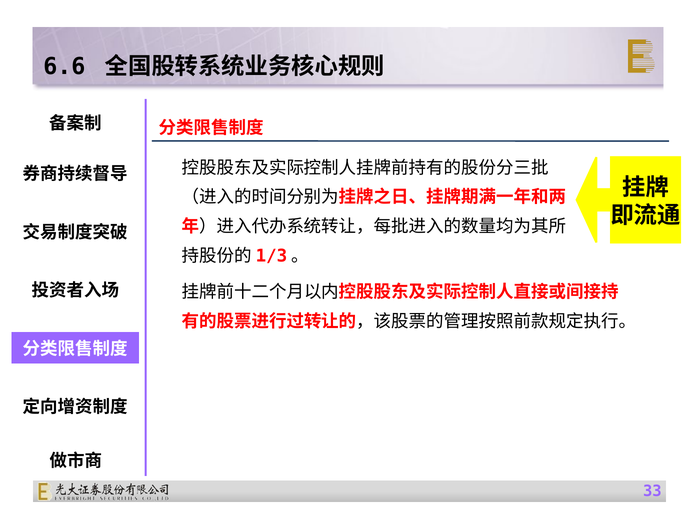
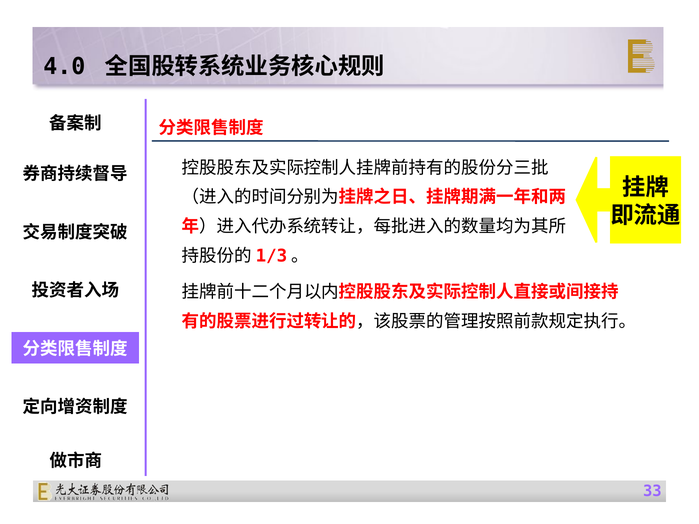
6.6: 6.6 -> 4.0
